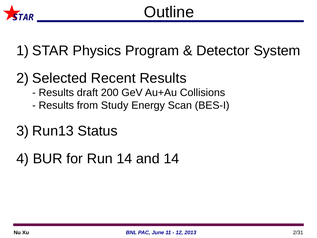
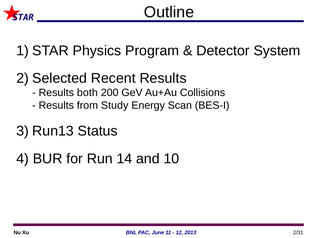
draft: draft -> both
and 14: 14 -> 10
